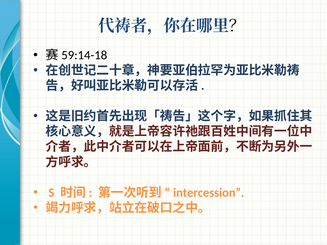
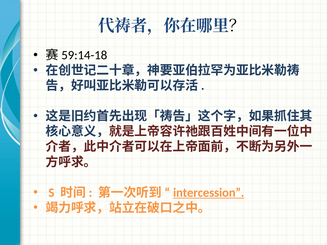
intercession underline: none -> present
